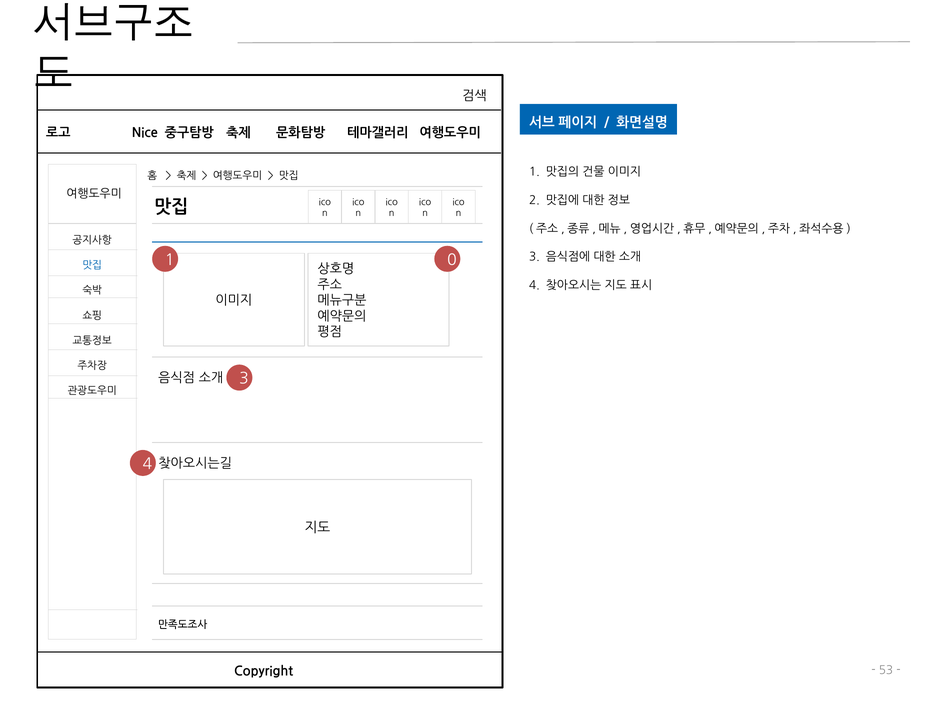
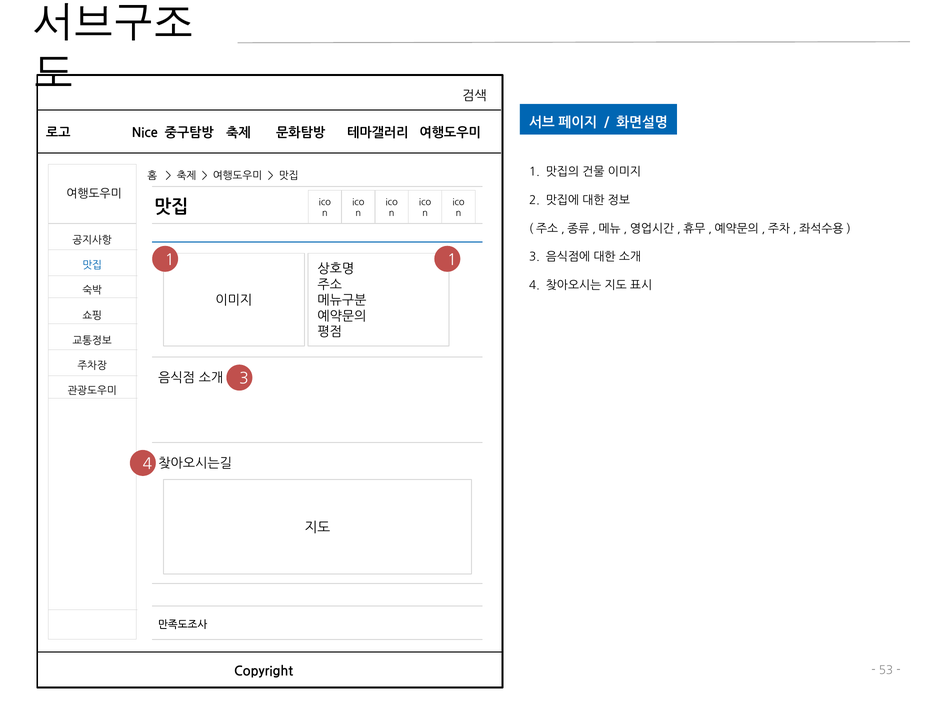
1 0: 0 -> 1
